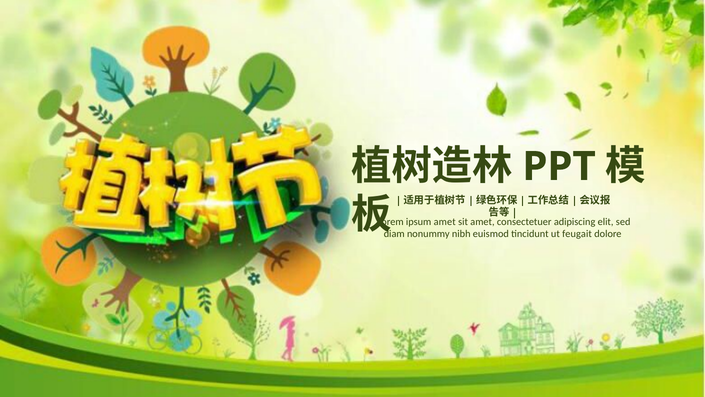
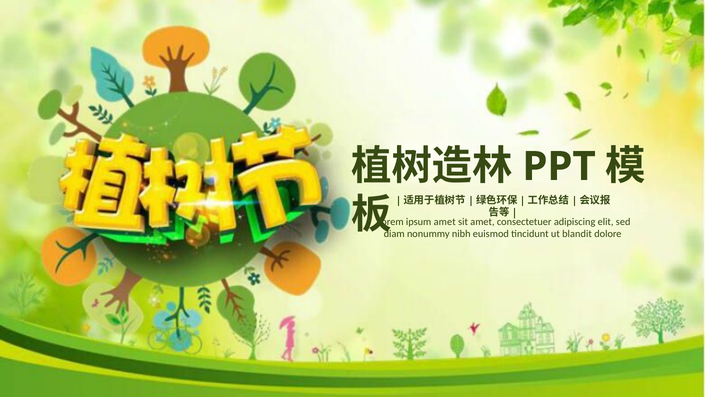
feugait: feugait -> blandit
